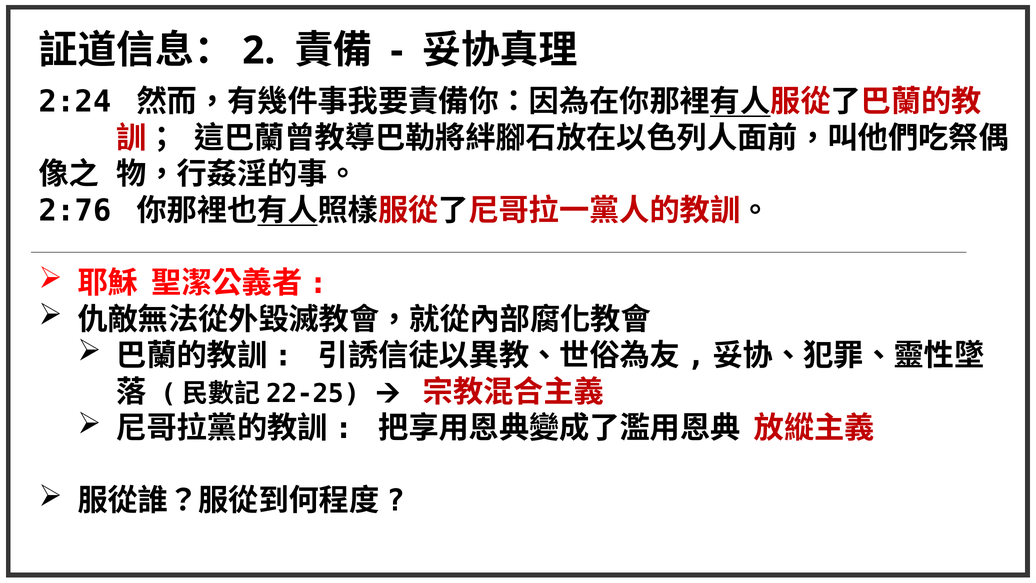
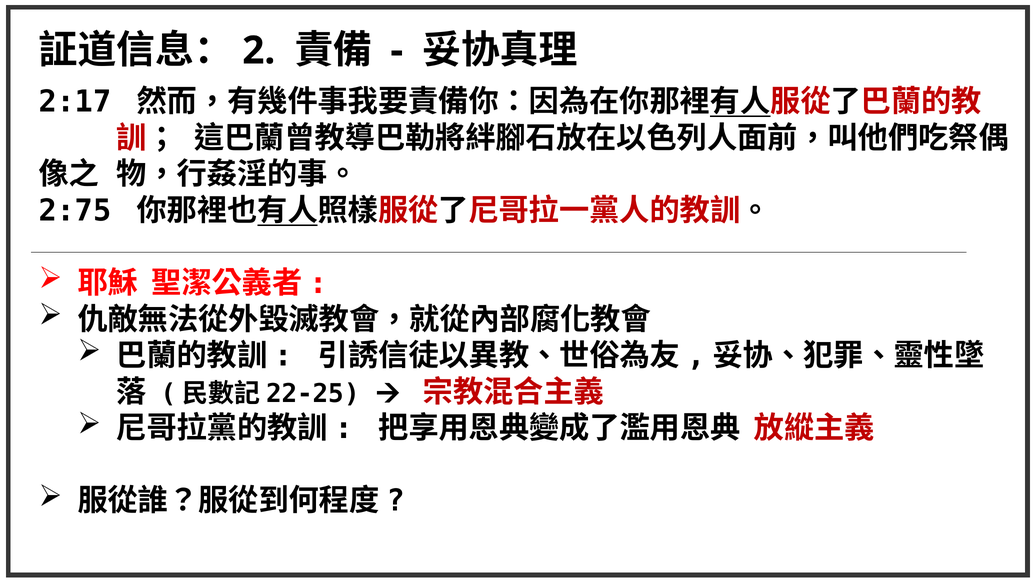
2:24: 2:24 -> 2:17
2:76: 2:76 -> 2:75
